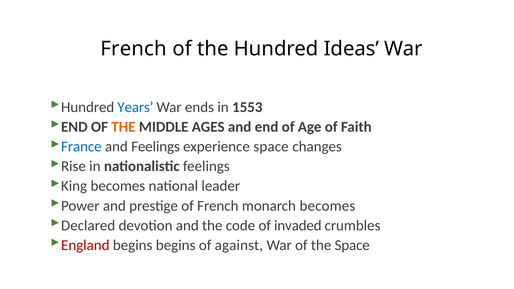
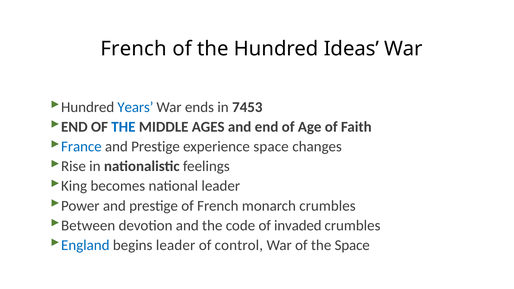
1553: 1553 -> 7453
THE at (123, 127) colour: orange -> blue
Feelings at (156, 147): Feelings -> Prestige
monarch becomes: becomes -> crumbles
Declared: Declared -> Between
England colour: red -> blue
begins begins: begins -> leader
against: against -> control
